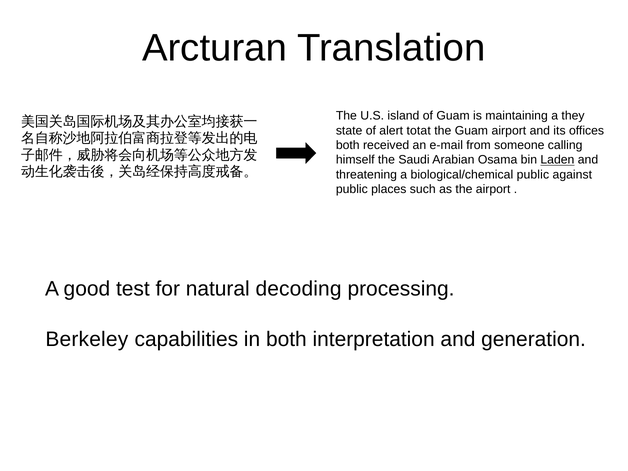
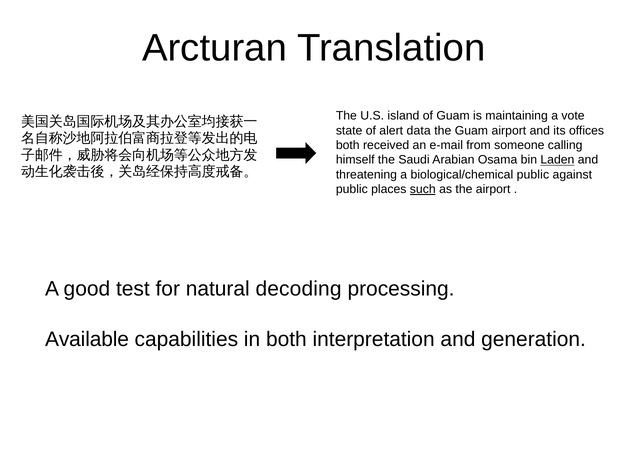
they: they -> vote
totat: totat -> data
such underline: none -> present
Berkeley: Berkeley -> Available
